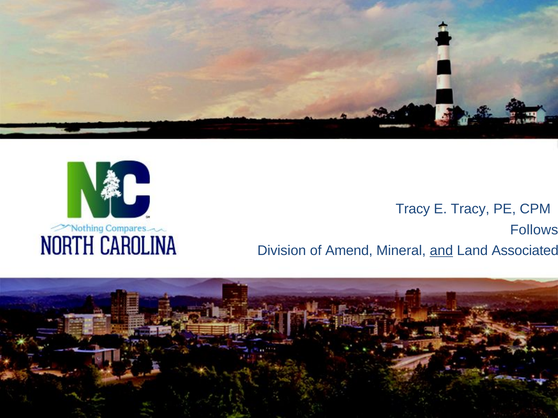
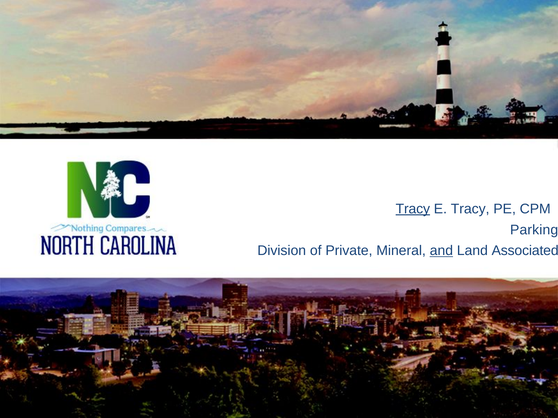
Tracy at (413, 209) underline: none -> present
Follows: Follows -> Parking
Amend: Amend -> Private
